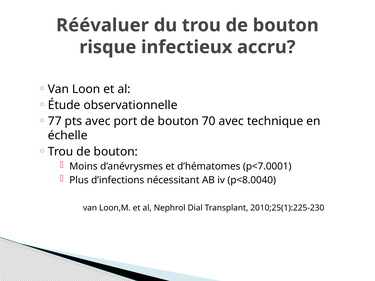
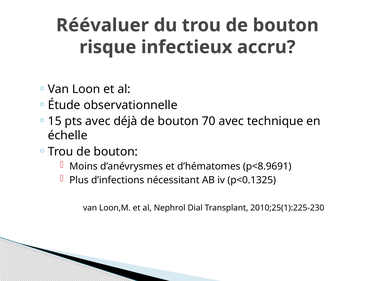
77: 77 -> 15
port: port -> déjà
p<7.0001: p<7.0001 -> p<8.9691
p<8.0040: p<8.0040 -> p<0.1325
